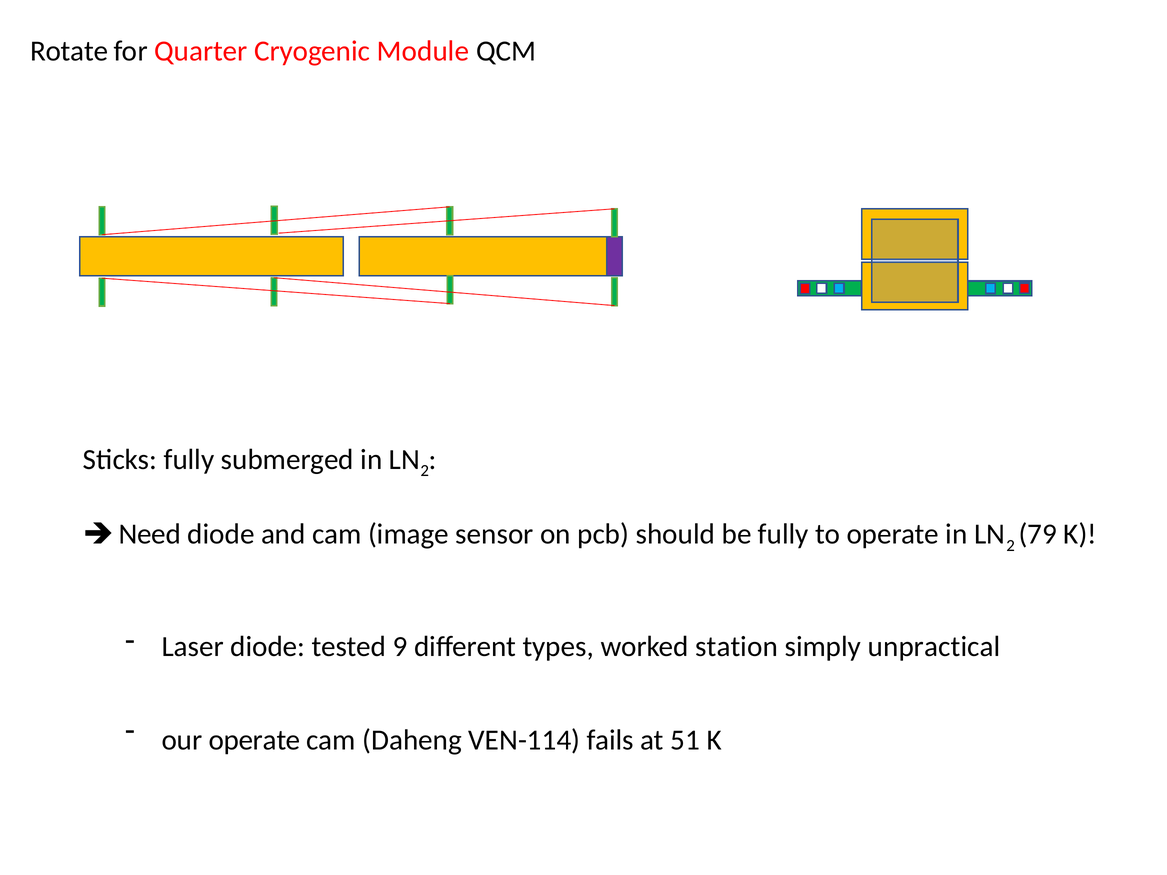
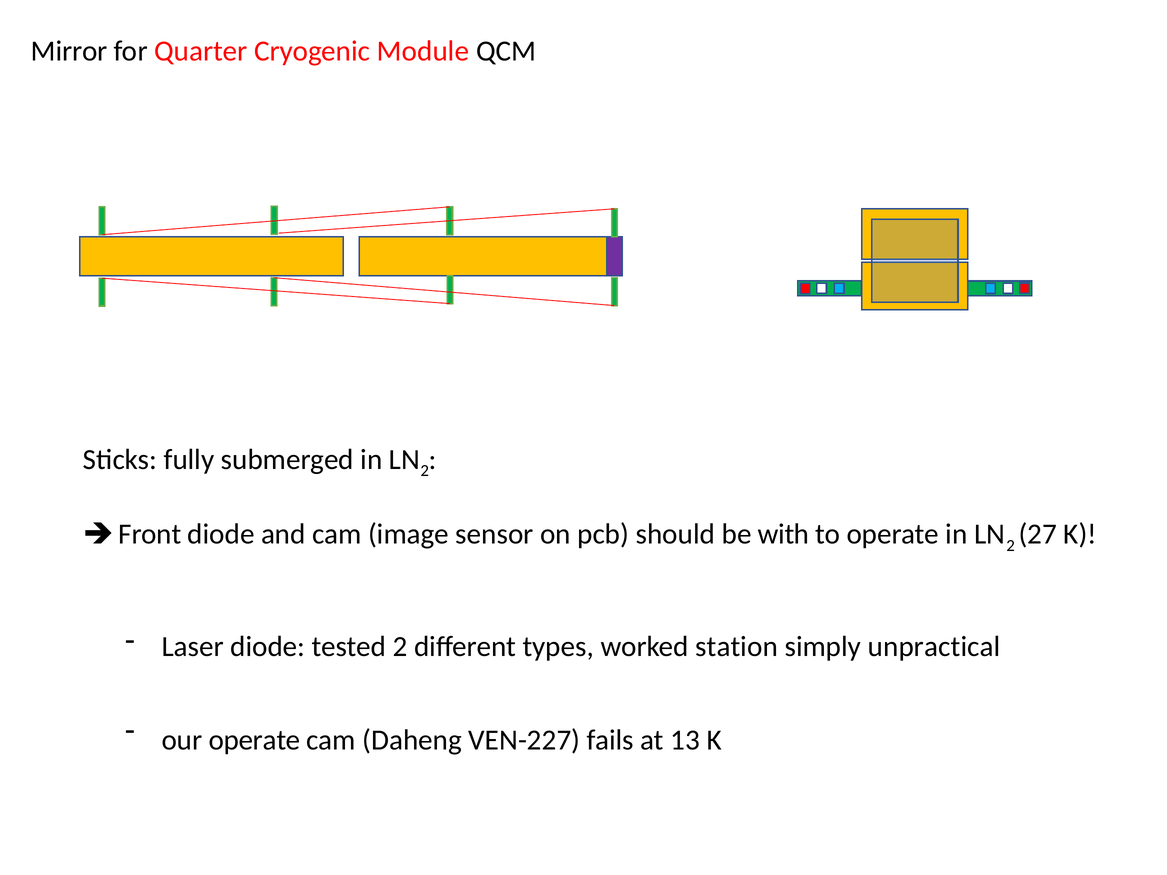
Rotate: Rotate -> Mirror
Need: Need -> Front
be fully: fully -> with
79: 79 -> 27
tested 9: 9 -> 2
VEN-114: VEN-114 -> VEN-227
51: 51 -> 13
